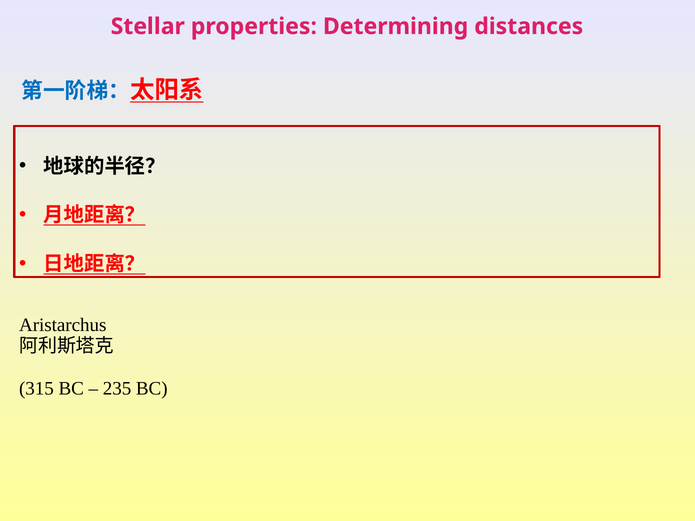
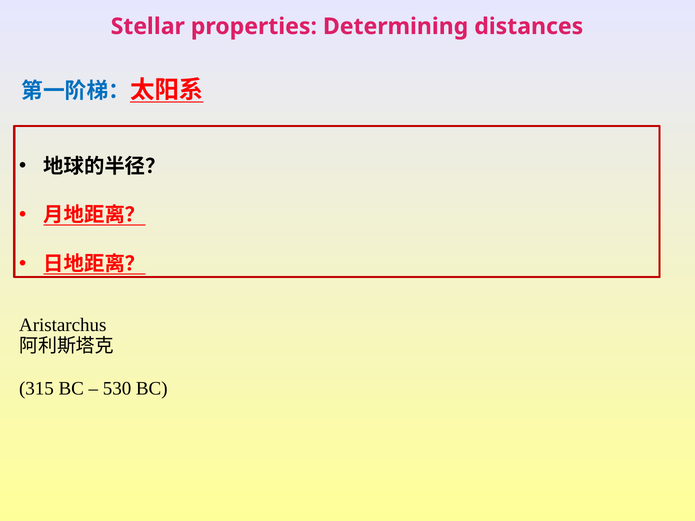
235: 235 -> 530
